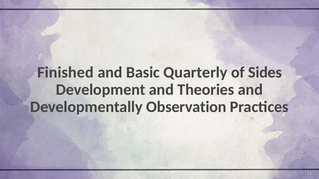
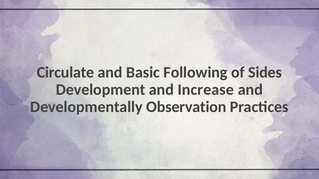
Finished: Finished -> Circulate
Quarterly: Quarterly -> Following
Theories: Theories -> Increase
